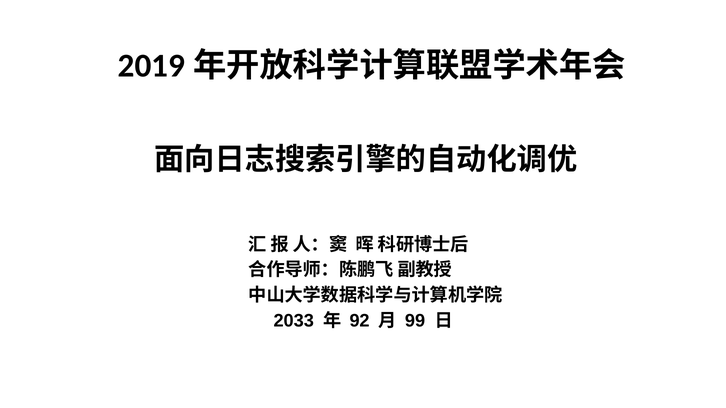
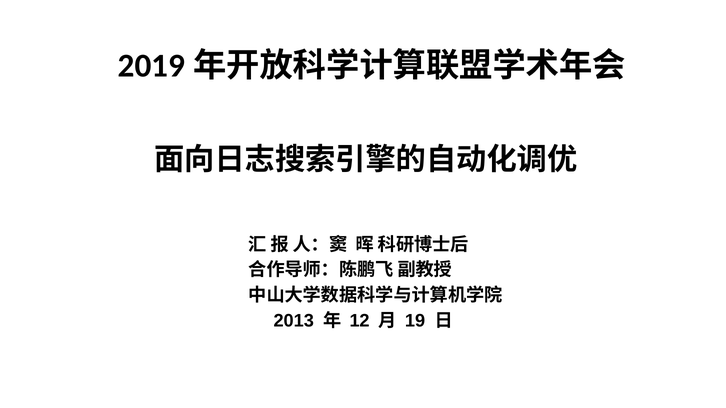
2033: 2033 -> 2013
92: 92 -> 12
99: 99 -> 19
